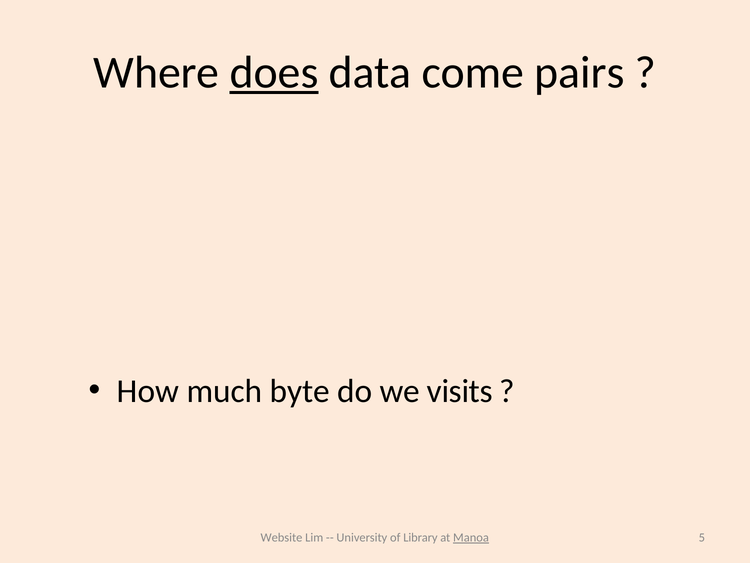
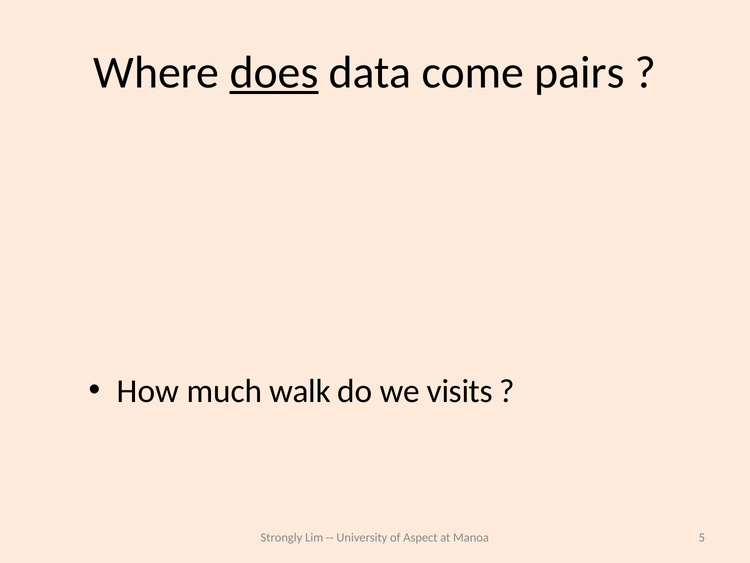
byte: byte -> walk
Website: Website -> Strongly
Library: Library -> Aspect
Manoa underline: present -> none
